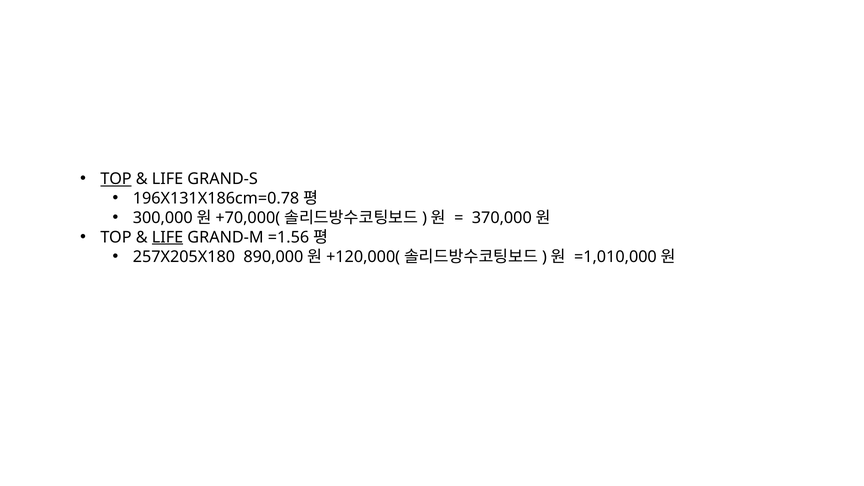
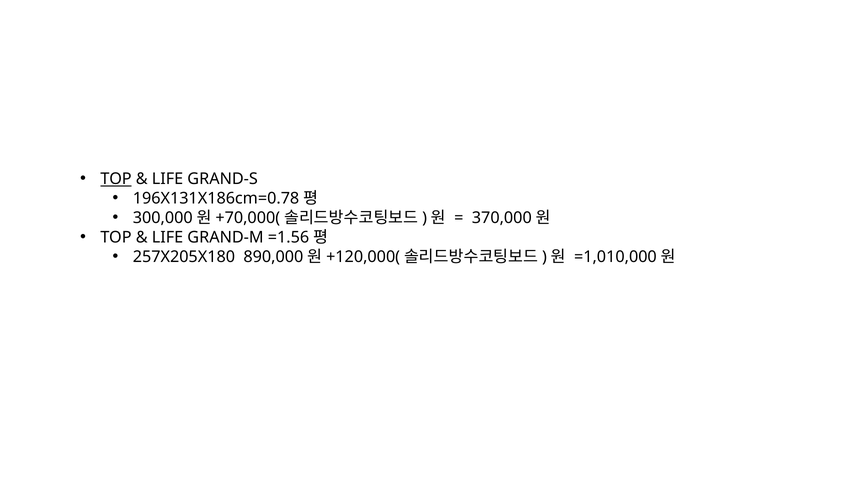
LIFE at (168, 237) underline: present -> none
